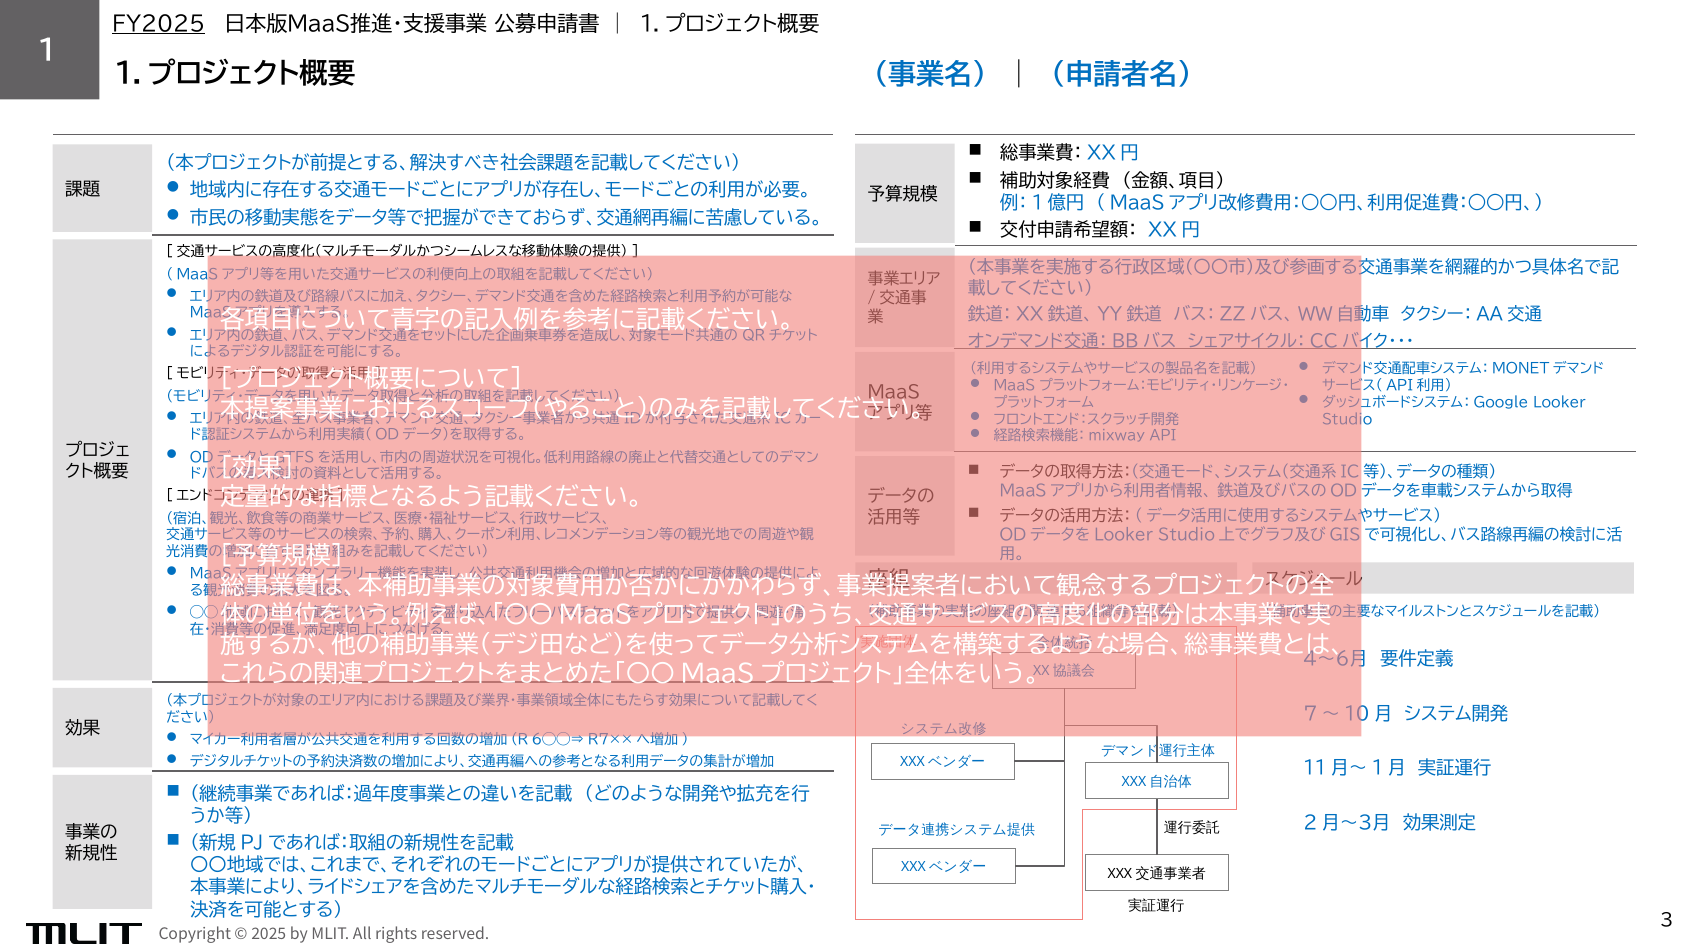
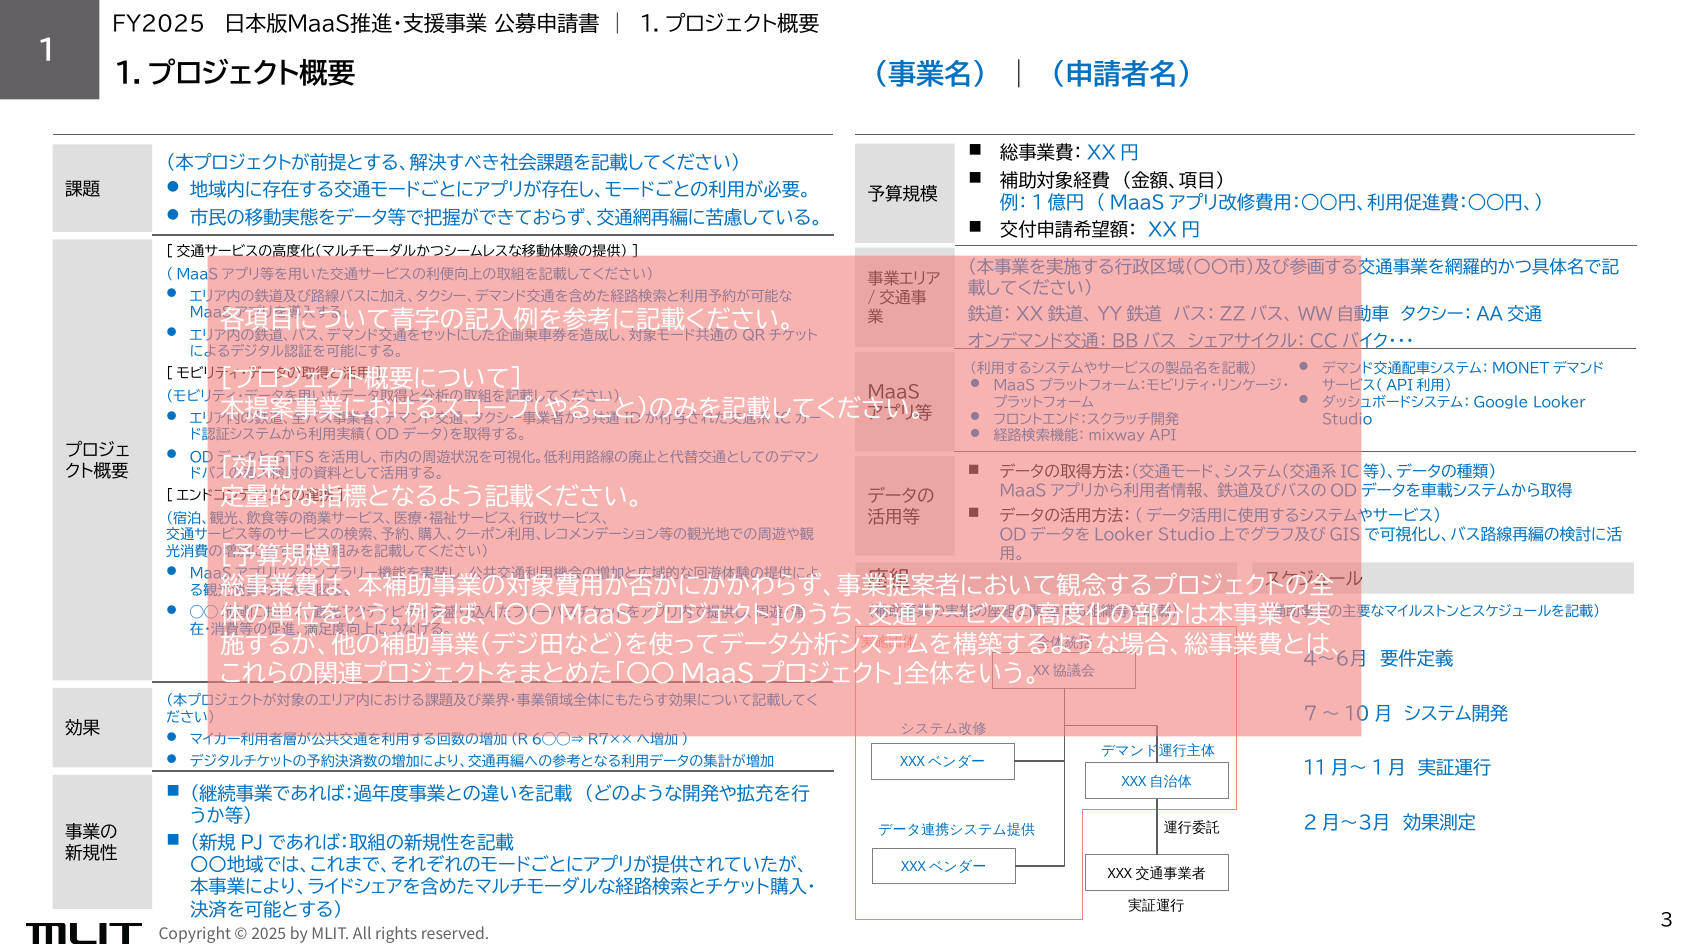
FY2025 underline: present -> none
